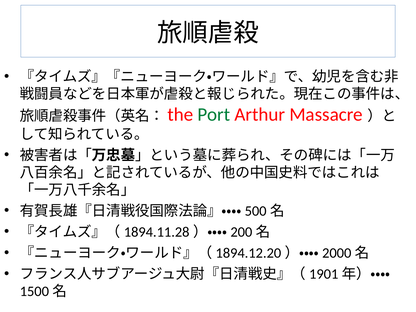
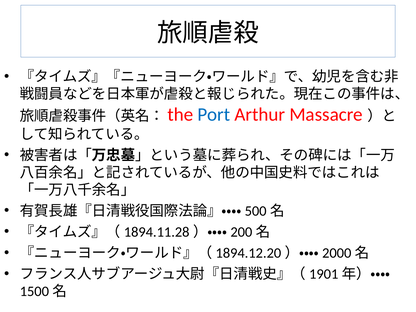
Port colour: green -> blue
